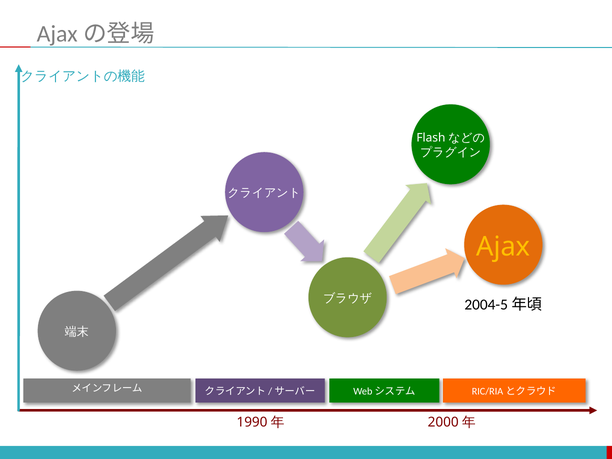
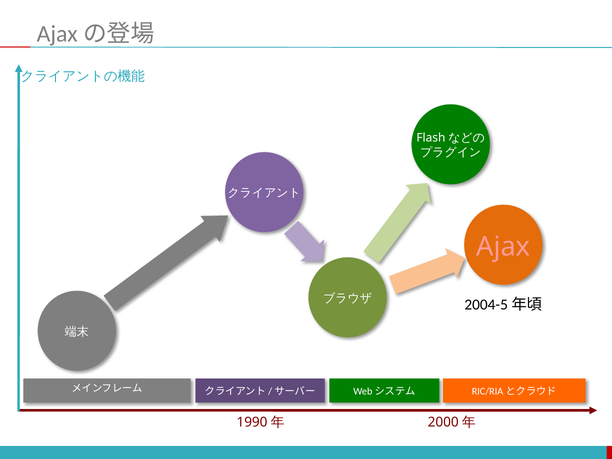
Ajax colour: yellow -> pink
